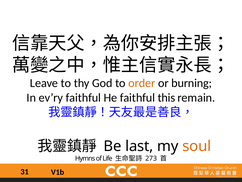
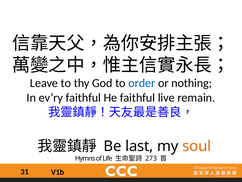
order colour: orange -> blue
burning: burning -> nothing
this: this -> live
